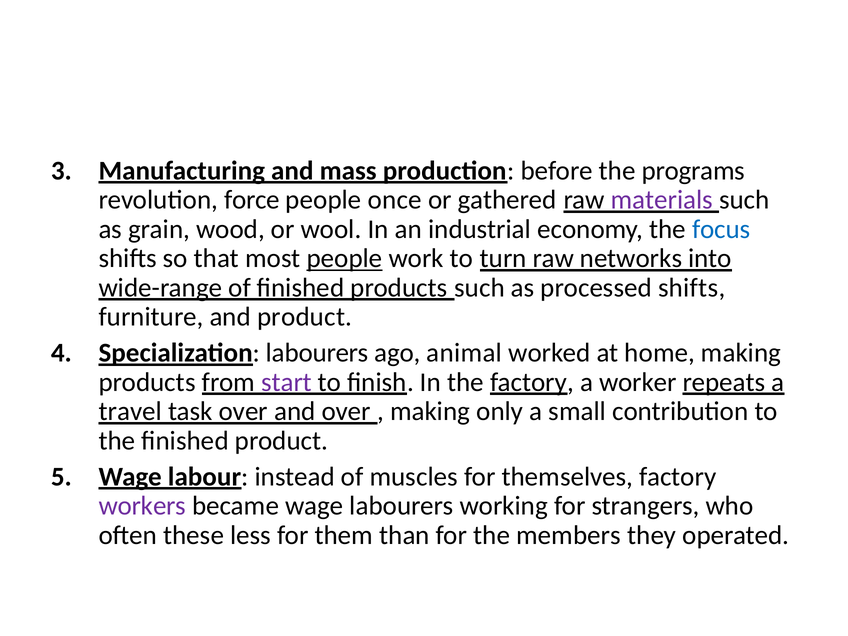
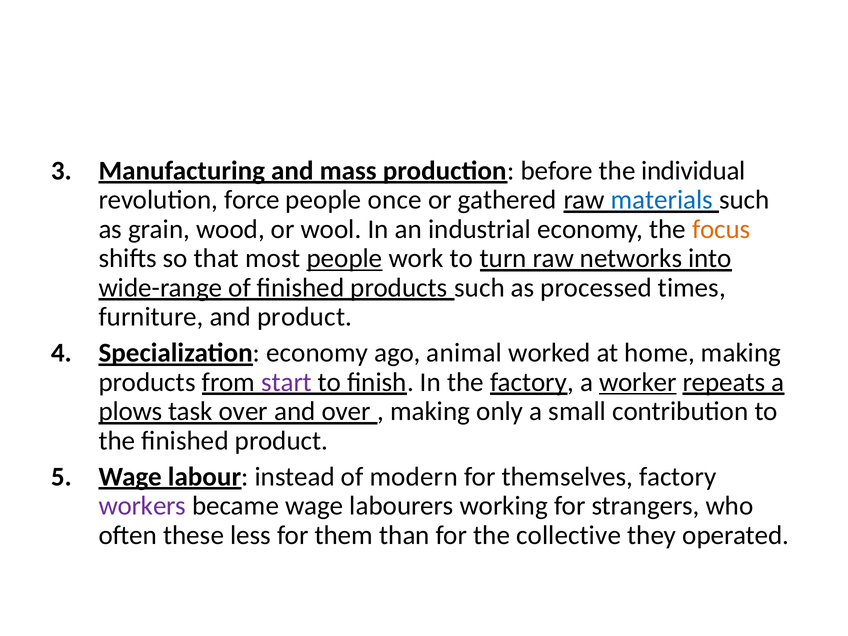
programs: programs -> individual
materials colour: purple -> blue
focus colour: blue -> orange
processed shifts: shifts -> times
Specialization labourers: labourers -> economy
worker underline: none -> present
travel: travel -> plows
muscles: muscles -> modern
members: members -> collective
